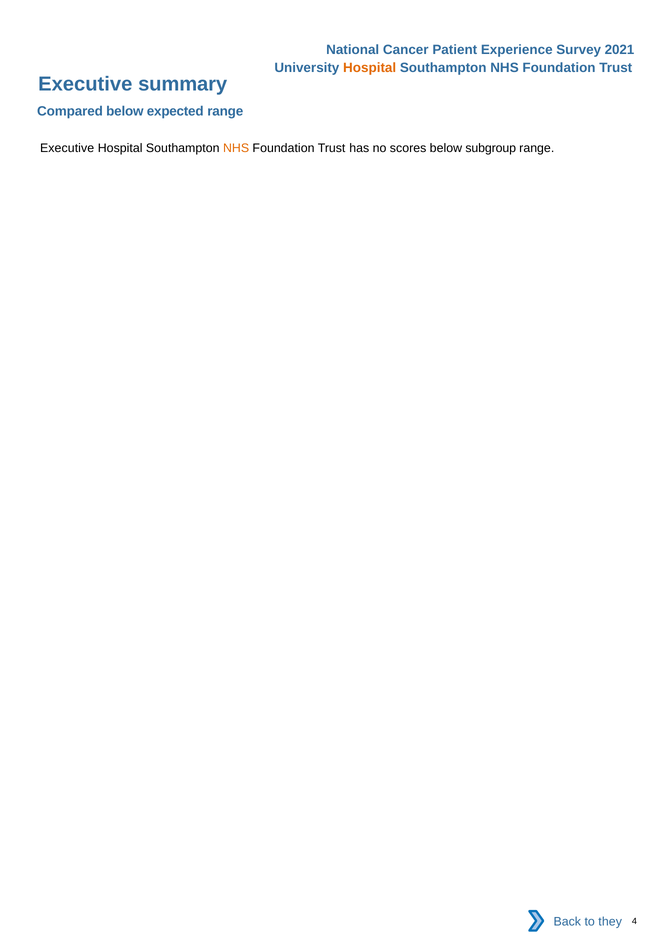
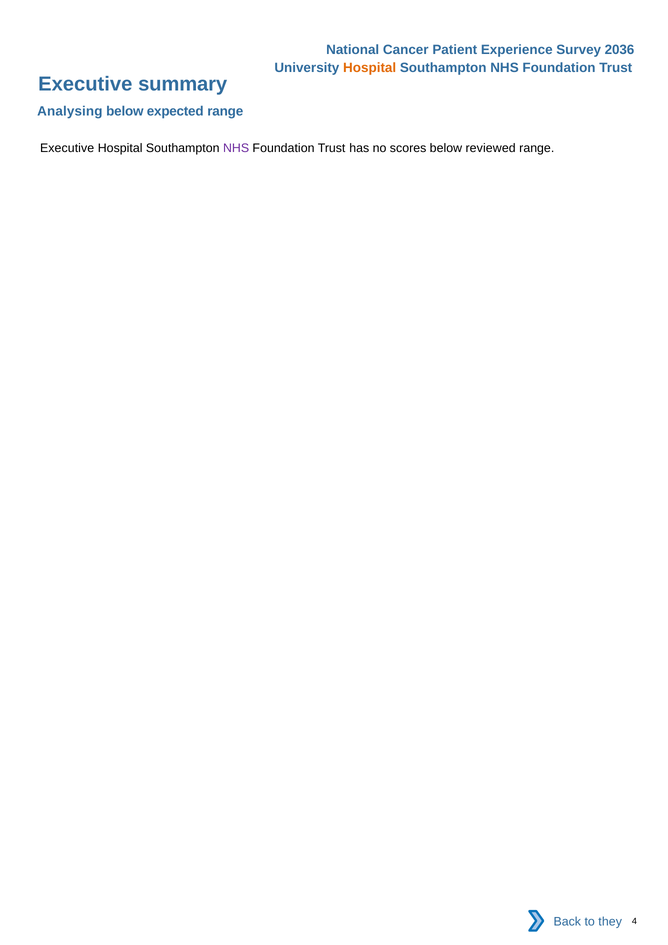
2021: 2021 -> 2036
Compared: Compared -> Analysing
NHS at (236, 148) colour: orange -> purple
subgroup: subgroup -> reviewed
